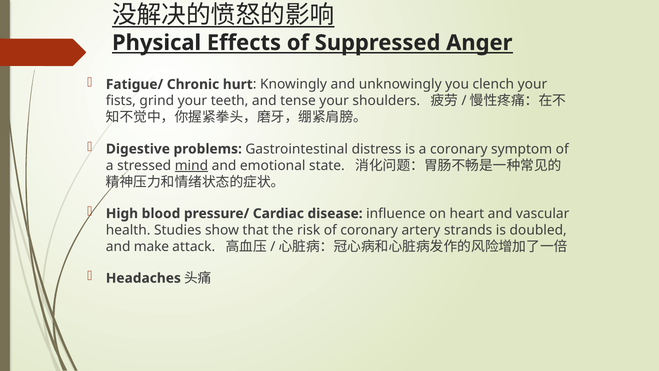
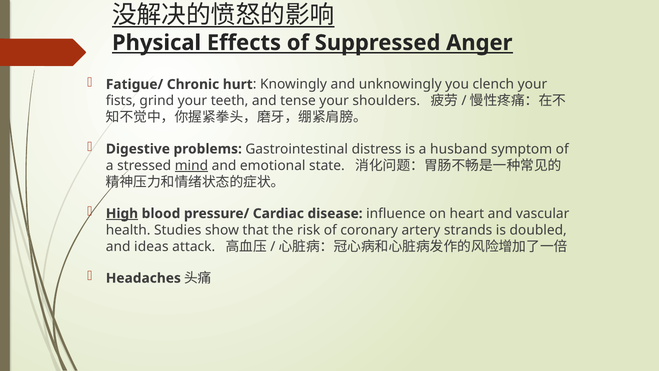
a coronary: coronary -> husband
High underline: none -> present
make: make -> ideas
